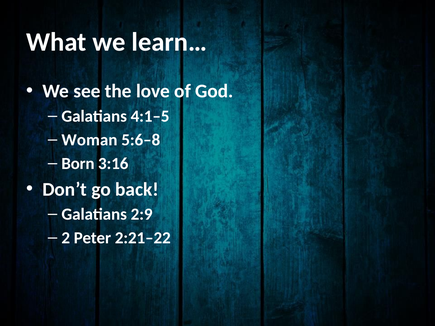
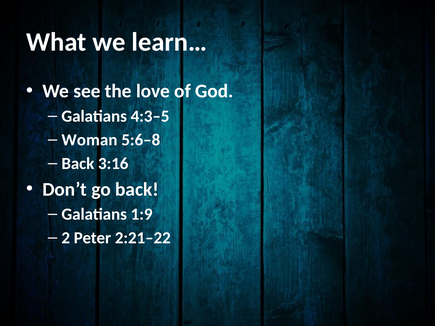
4:1–5: 4:1–5 -> 4:3–5
Born at (78, 164): Born -> Back
2:9: 2:9 -> 1:9
